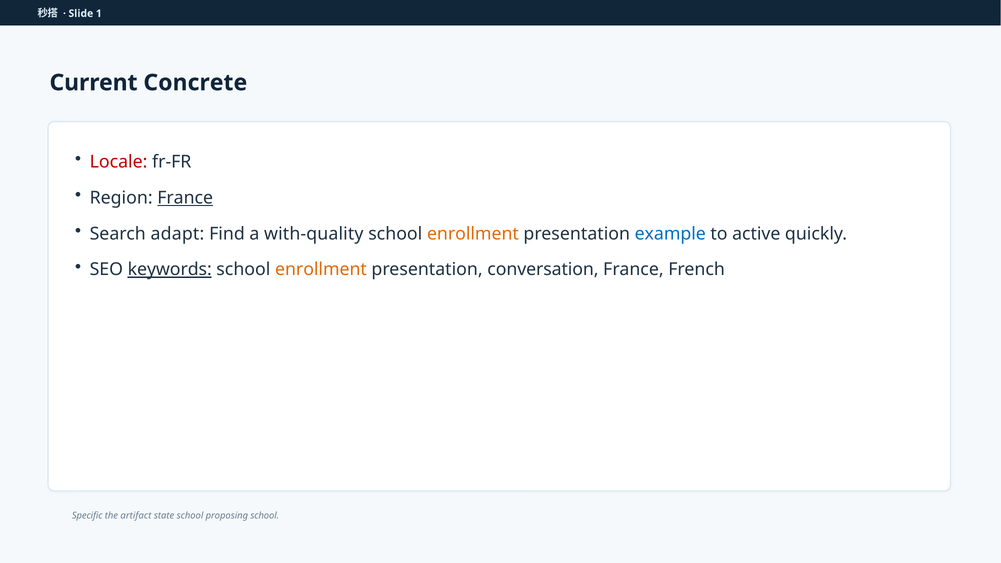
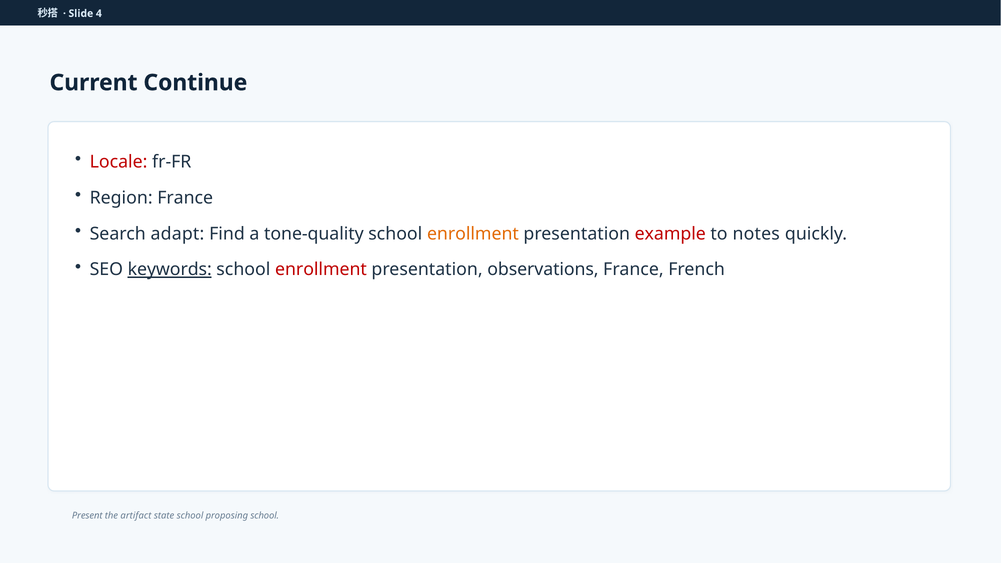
1: 1 -> 4
Concrete: Concrete -> Continue
France at (185, 198) underline: present -> none
with-quality: with-quality -> tone-quality
example colour: blue -> red
active: active -> notes
enrollment at (321, 270) colour: orange -> red
conversation: conversation -> observations
Specific: Specific -> Present
